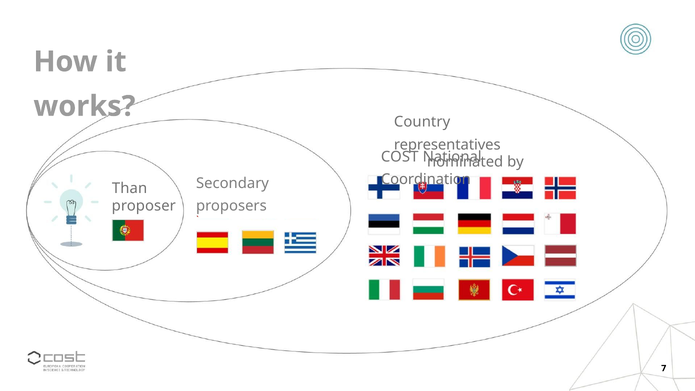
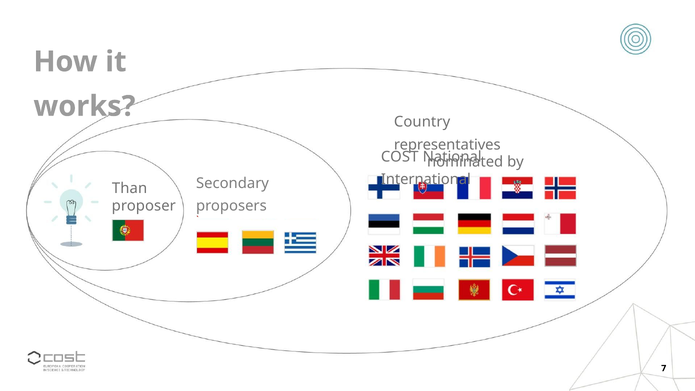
Coordination: Coordination -> International
